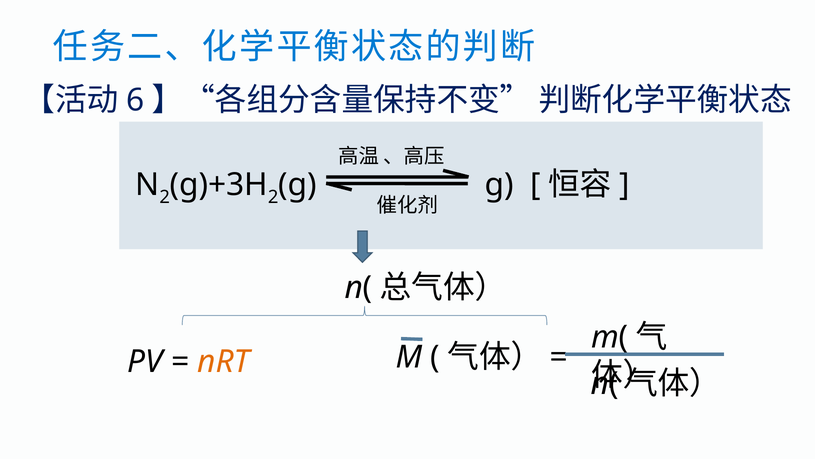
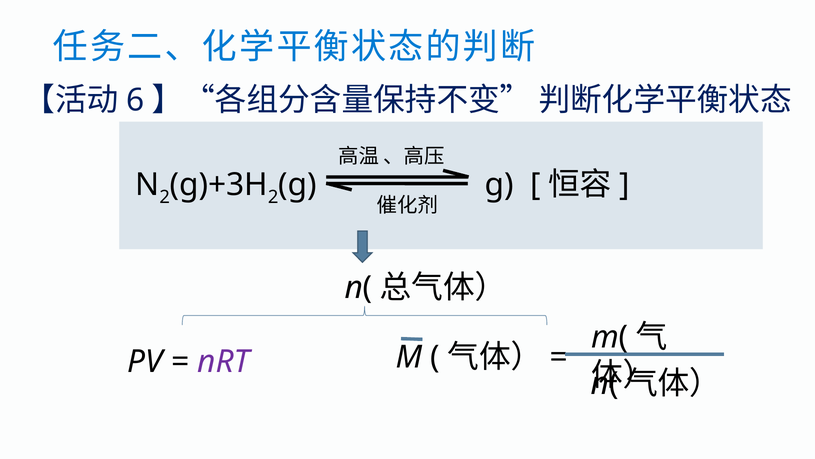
nRT colour: orange -> purple
